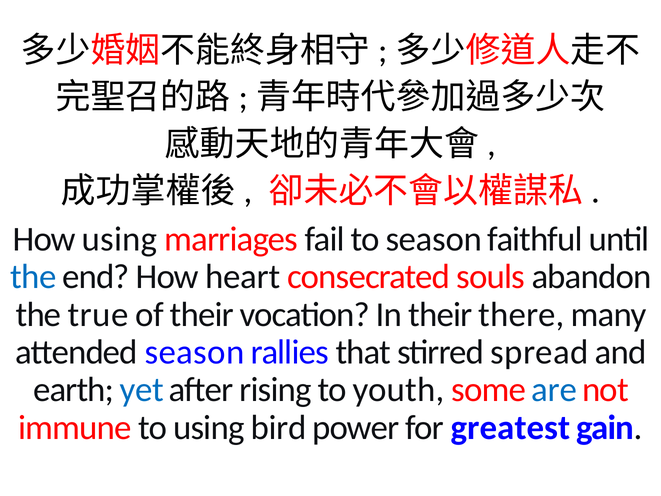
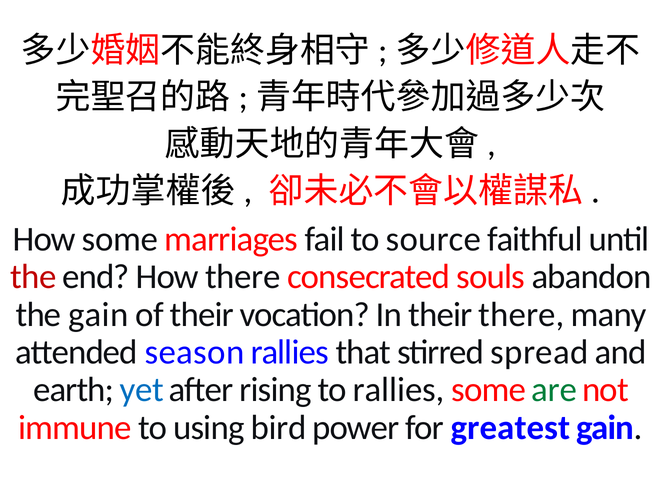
How using: using -> some
to season: season -> source
the at (33, 277) colour: blue -> red
How heart: heart -> there
the true: true -> gain
to youth: youth -> rallies
are colour: blue -> green
